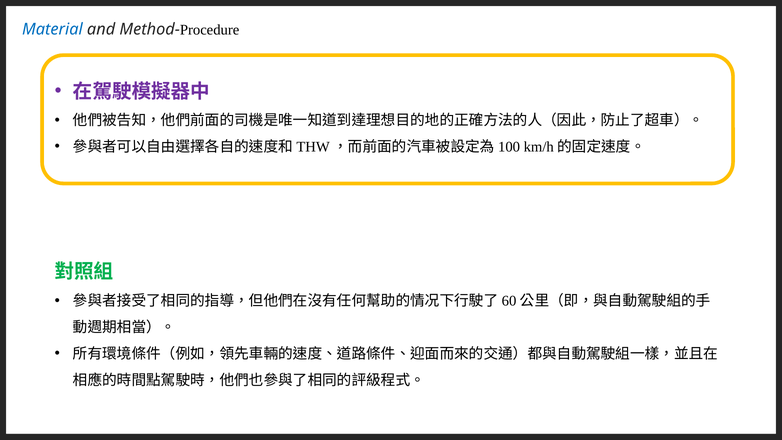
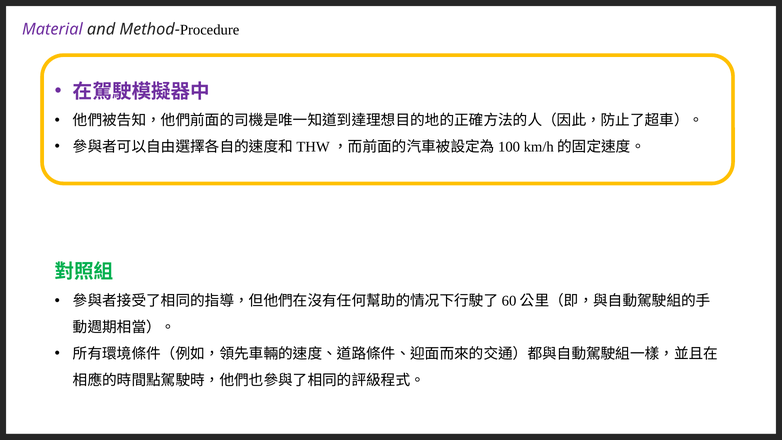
Material colour: blue -> purple
